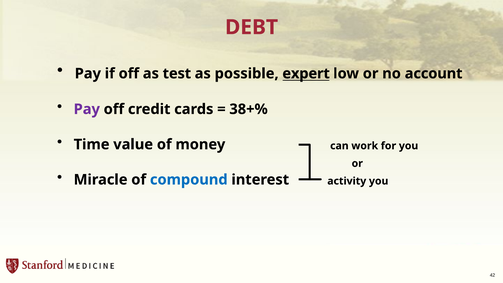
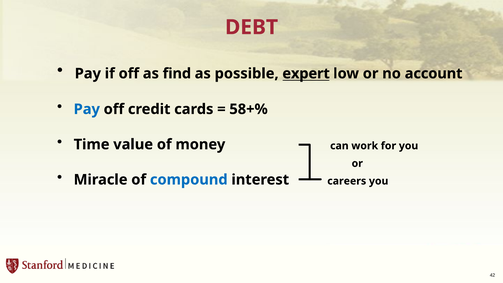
test: test -> find
Pay at (87, 109) colour: purple -> blue
38+%: 38+% -> 58+%
activity: activity -> careers
